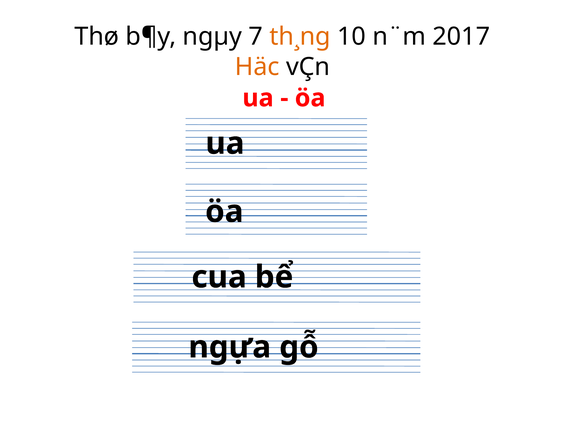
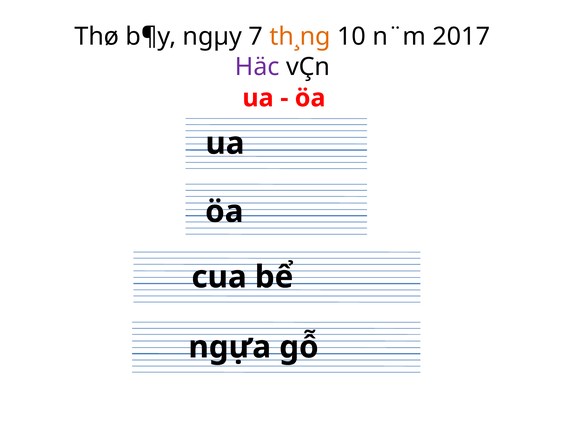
Häc colour: orange -> purple
